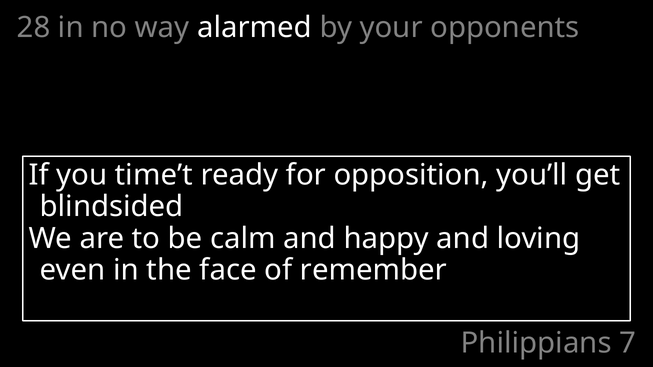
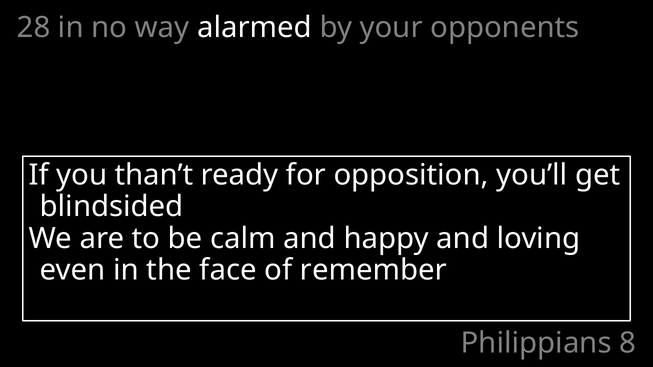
time’t: time’t -> than’t
7: 7 -> 8
